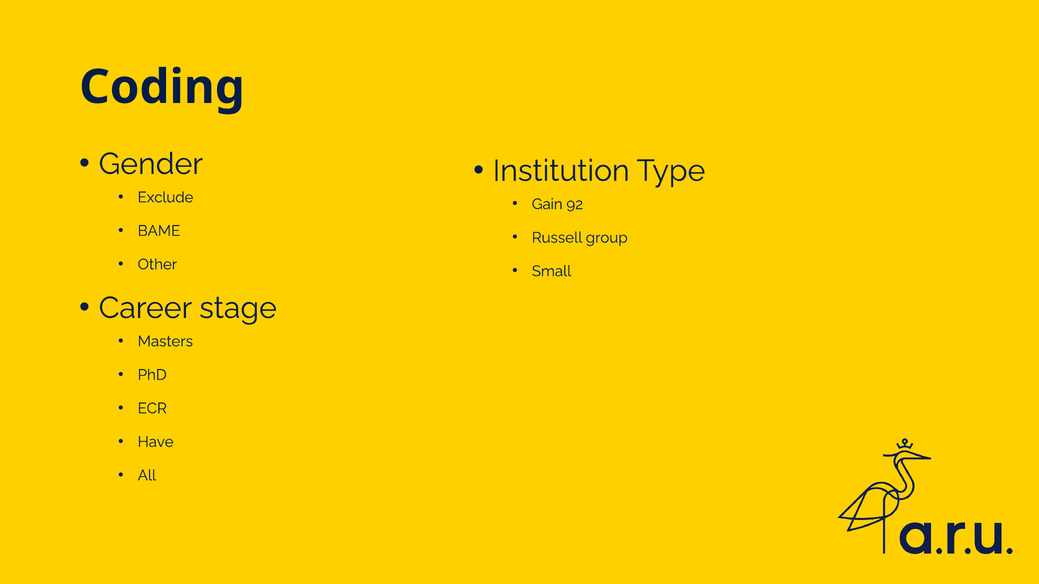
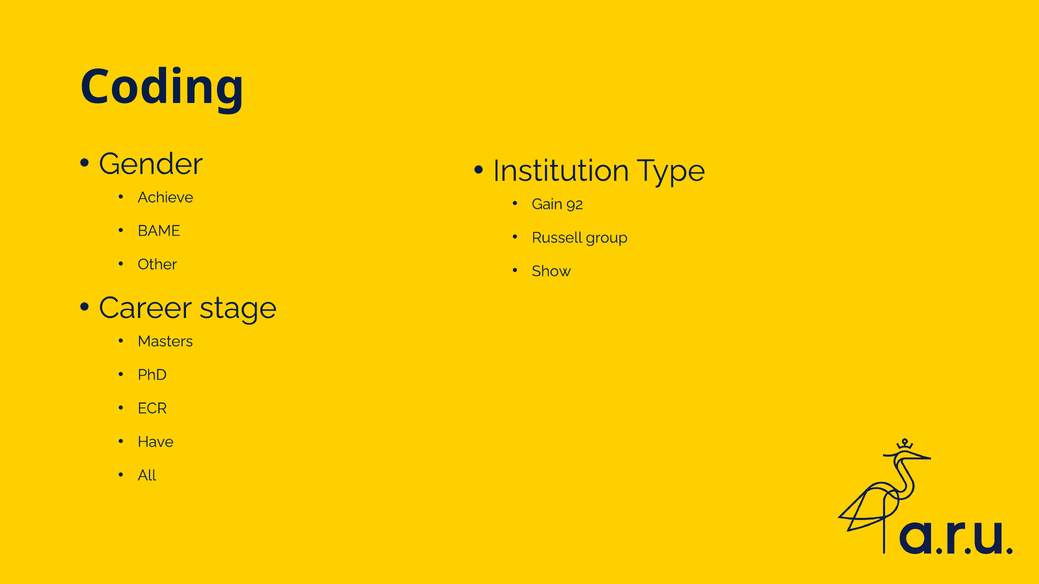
Exclude: Exclude -> Achieve
Small: Small -> Show
